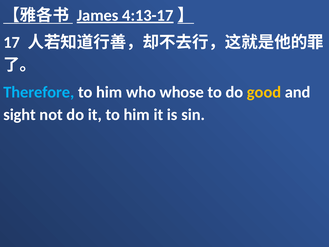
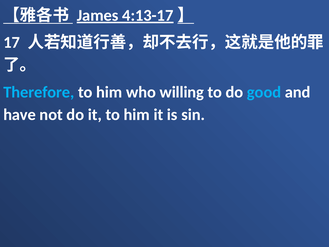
whose: whose -> willing
good colour: yellow -> light blue
sight: sight -> have
